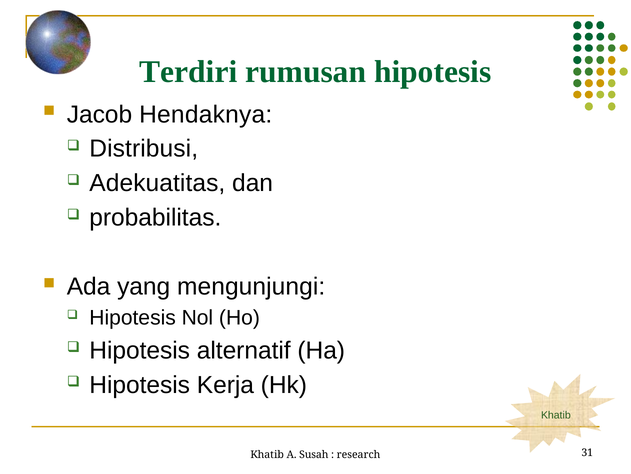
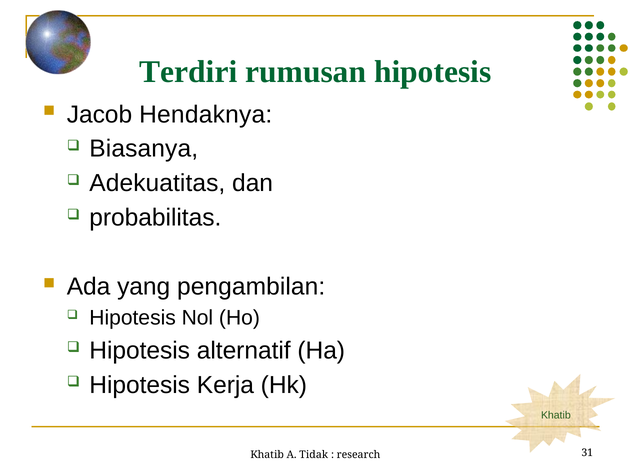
Distribusi: Distribusi -> Biasanya
mengunjungi: mengunjungi -> pengambilan
Susah: Susah -> Tidak
